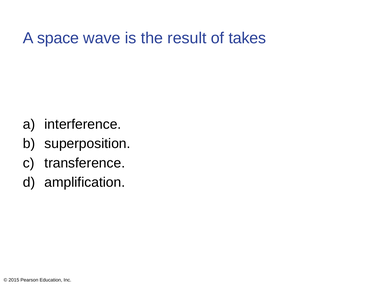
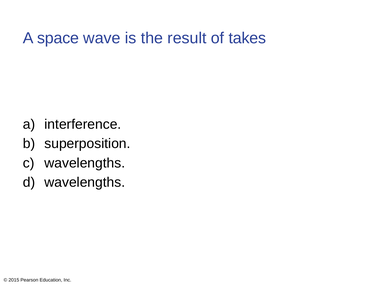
transference at (85, 163): transference -> wavelengths
amplification at (85, 182): amplification -> wavelengths
